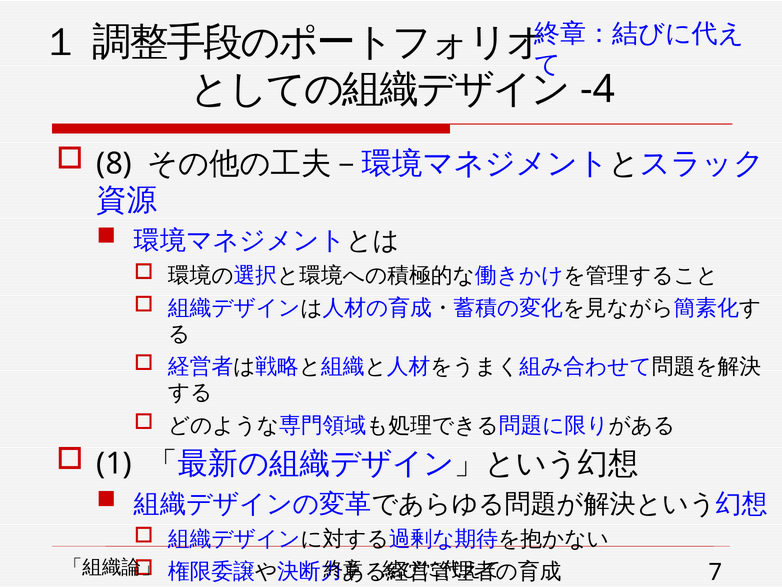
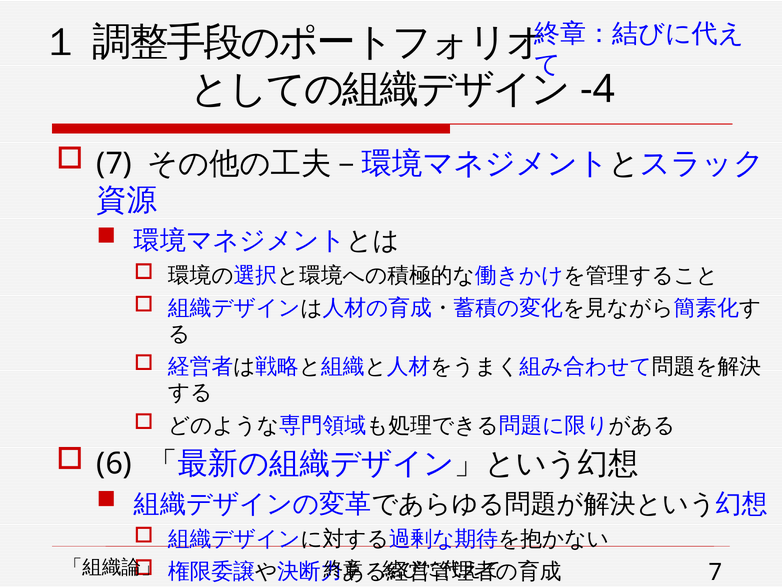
8 at (114, 164): 8 -> 7
1: 1 -> 6
